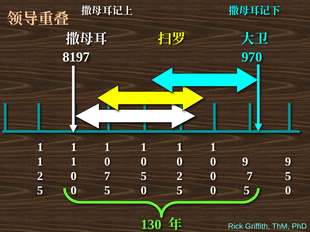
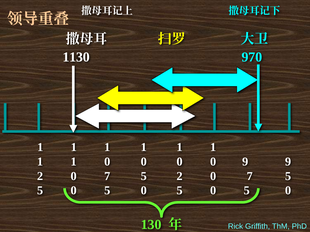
8197: 8197 -> 1130
